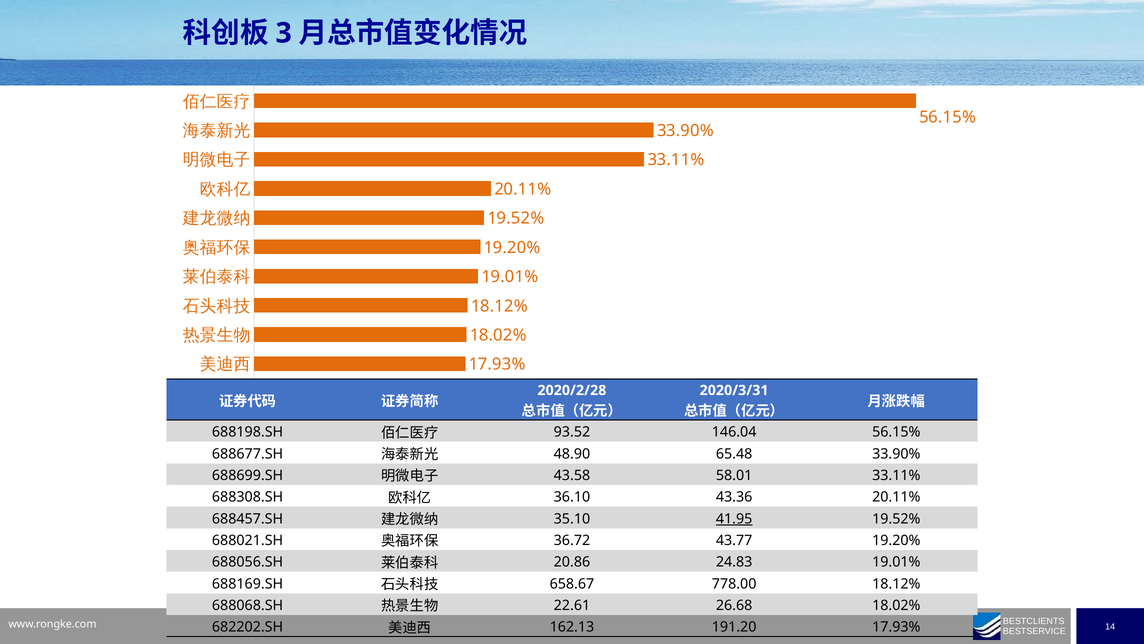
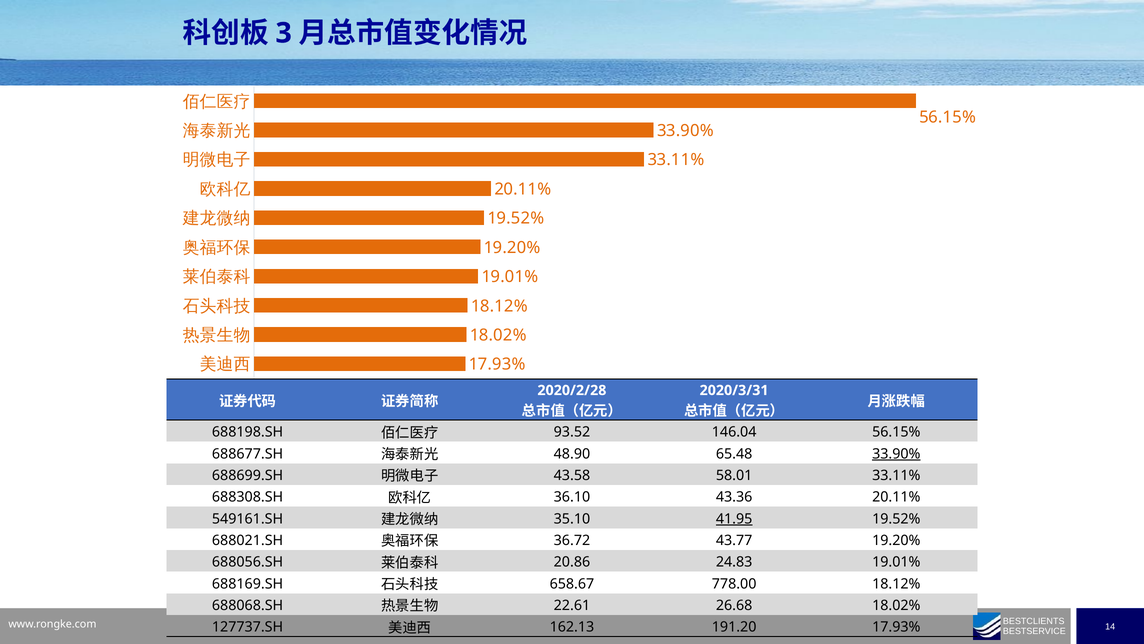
33.90% at (896, 453) underline: none -> present
688457.SH: 688457.SH -> 549161.SH
682202.SH: 682202.SH -> 127737.SH
